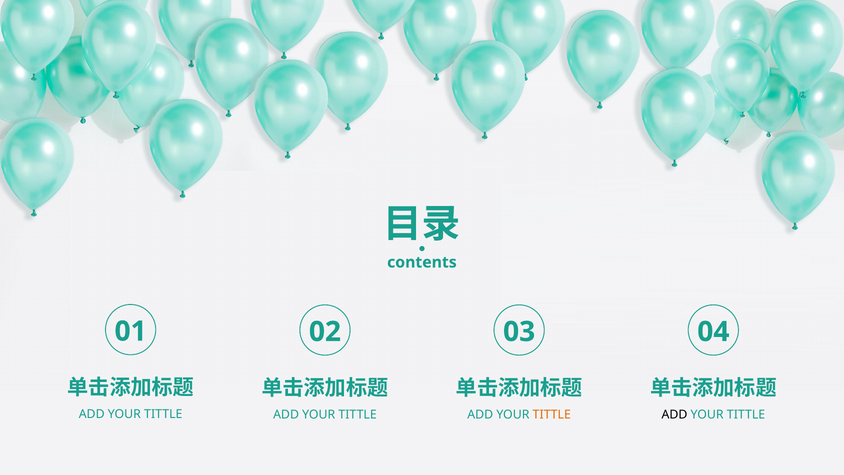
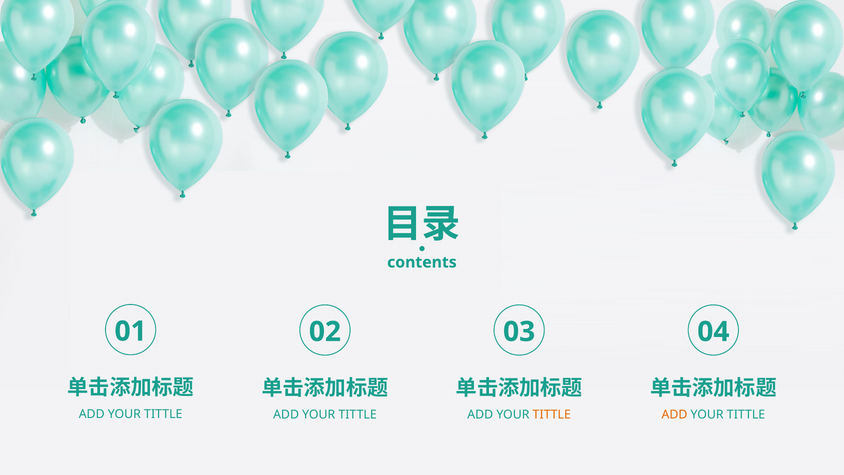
ADD at (674, 414) colour: black -> orange
